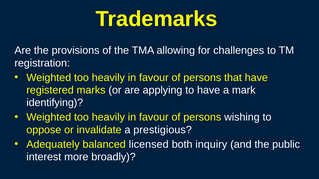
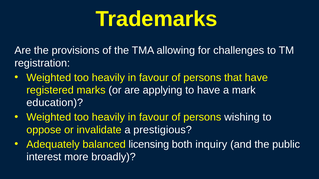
identifying: identifying -> education
licensed: licensed -> licensing
